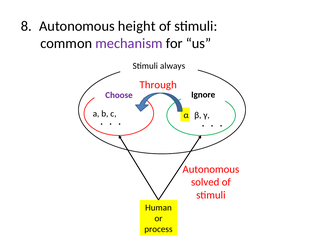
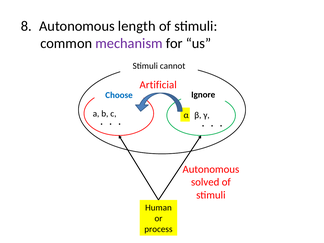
height: height -> length
always: always -> cannot
Through: Through -> Artificial
Choose colour: purple -> blue
